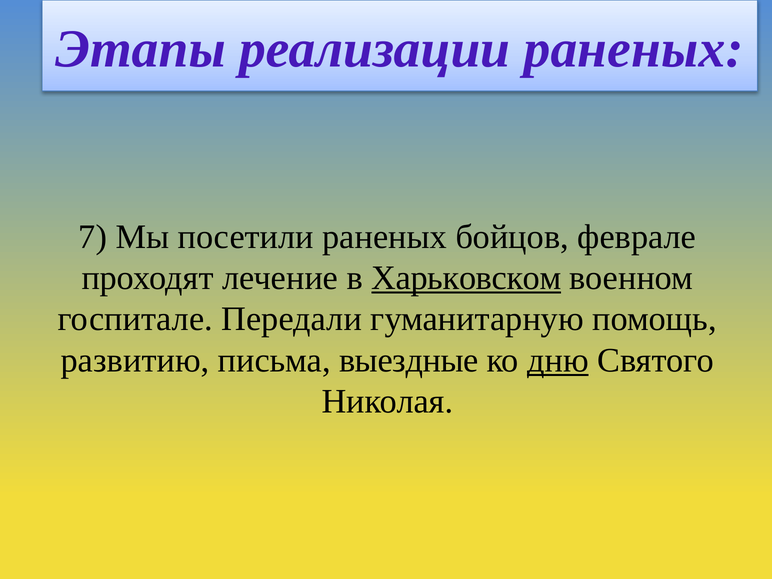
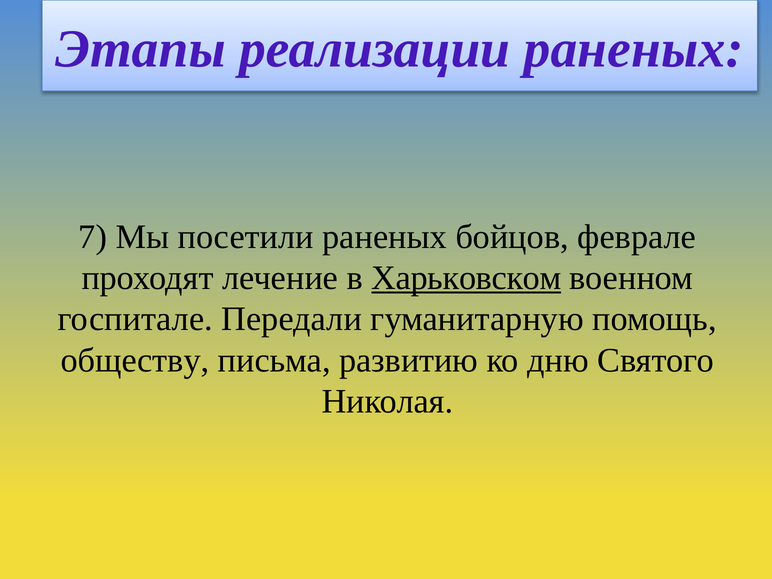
развитию: развитию -> обществу
выездные: выездные -> развитию
дню underline: present -> none
